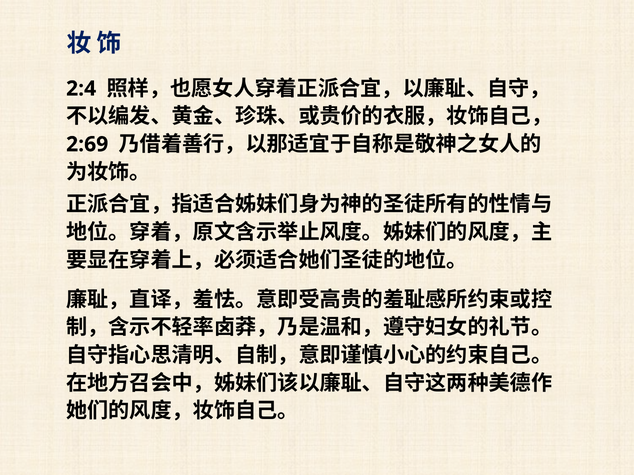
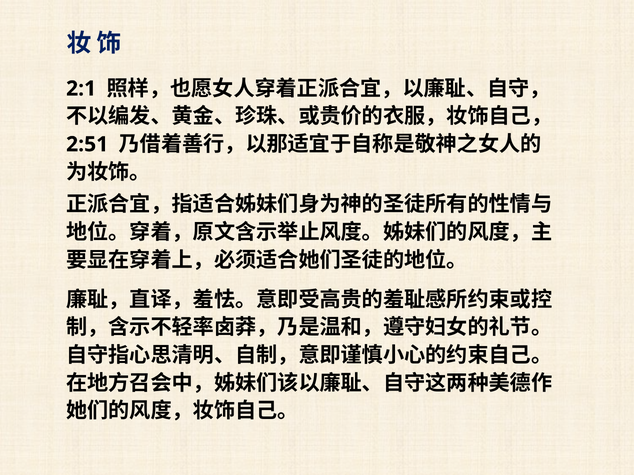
2:4: 2:4 -> 2:1
2:69: 2:69 -> 2:51
